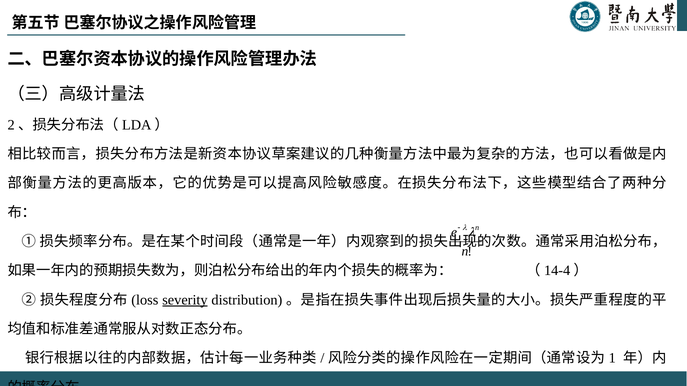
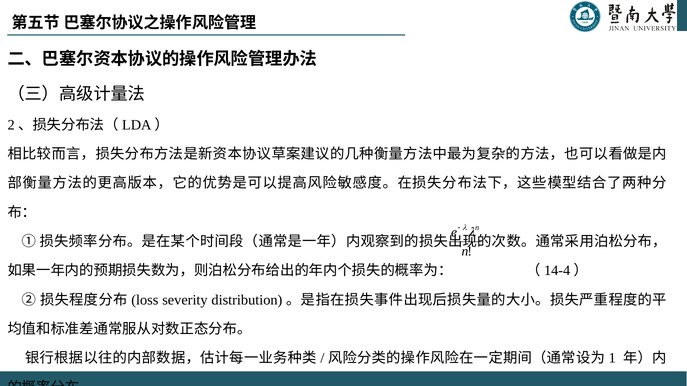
severity underline: present -> none
